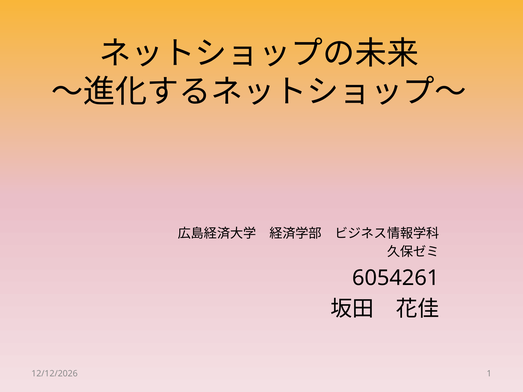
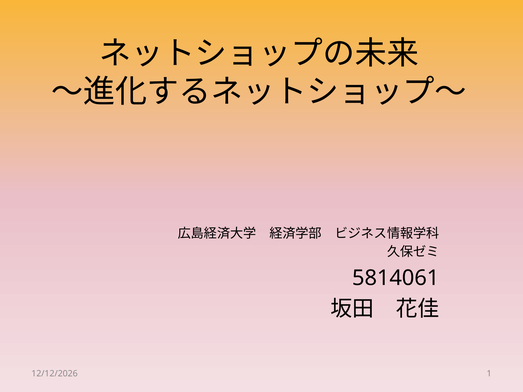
6054261: 6054261 -> 5814061
